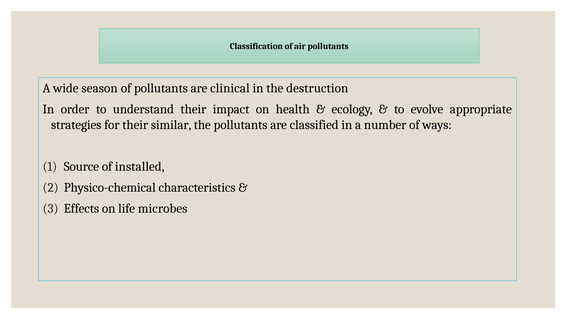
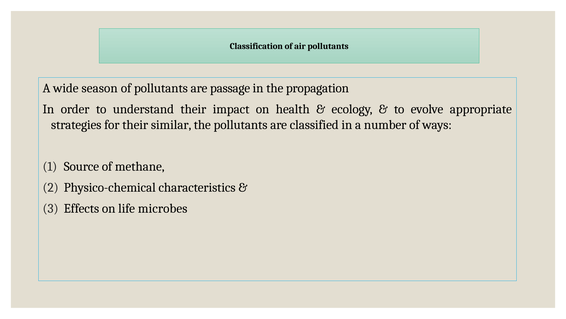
clinical: clinical -> passage
destruction: destruction -> propagation
installed: installed -> methane
